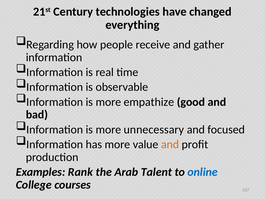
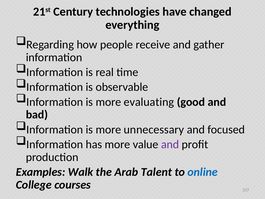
empathize: empathize -> evaluating
and at (170, 144) colour: orange -> purple
Rank: Rank -> Walk
